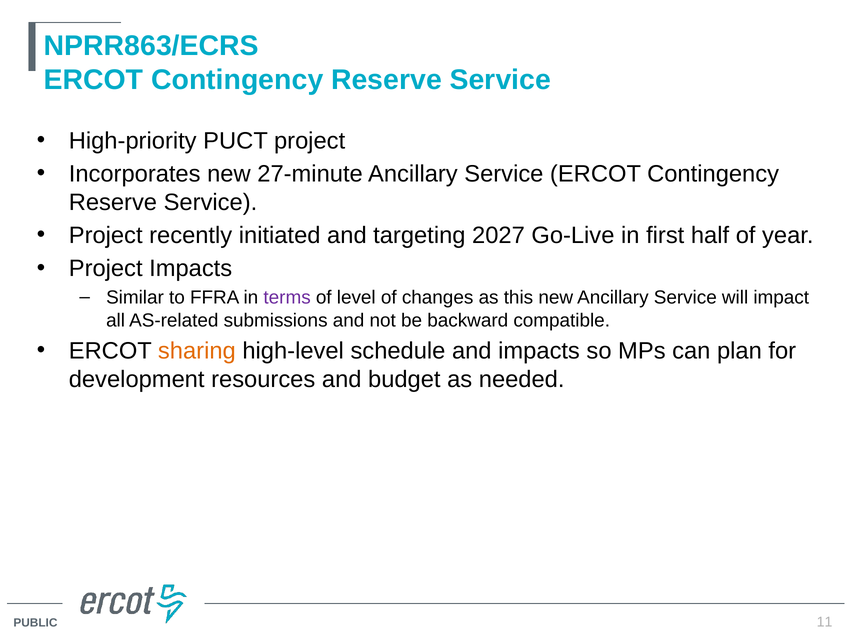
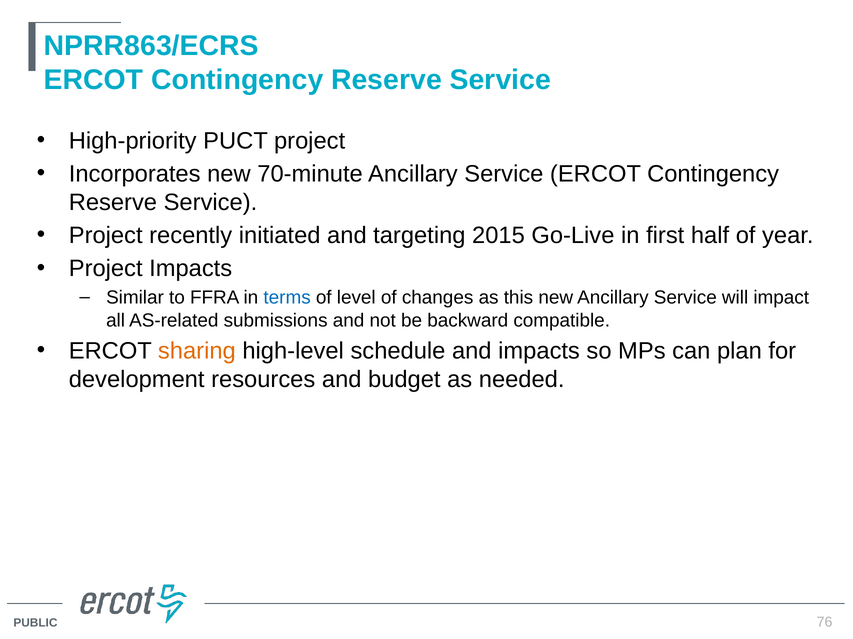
27-minute: 27-minute -> 70-minute
2027: 2027 -> 2015
terms colour: purple -> blue
11: 11 -> 76
